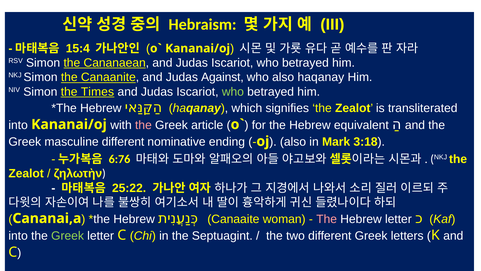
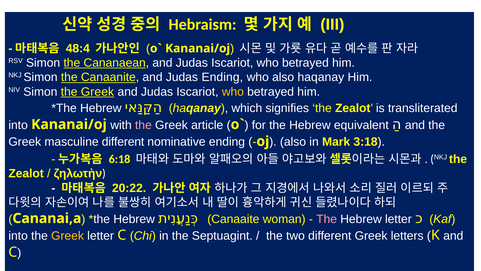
15:4: 15:4 -> 48:4
Judas Against: Against -> Ending
Simon the Times: Times -> Greek
who at (233, 92) colour: light green -> yellow
6:76: 6:76 -> 6:18
25:22: 25:22 -> 20:22
Greek at (68, 236) colour: light green -> yellow
